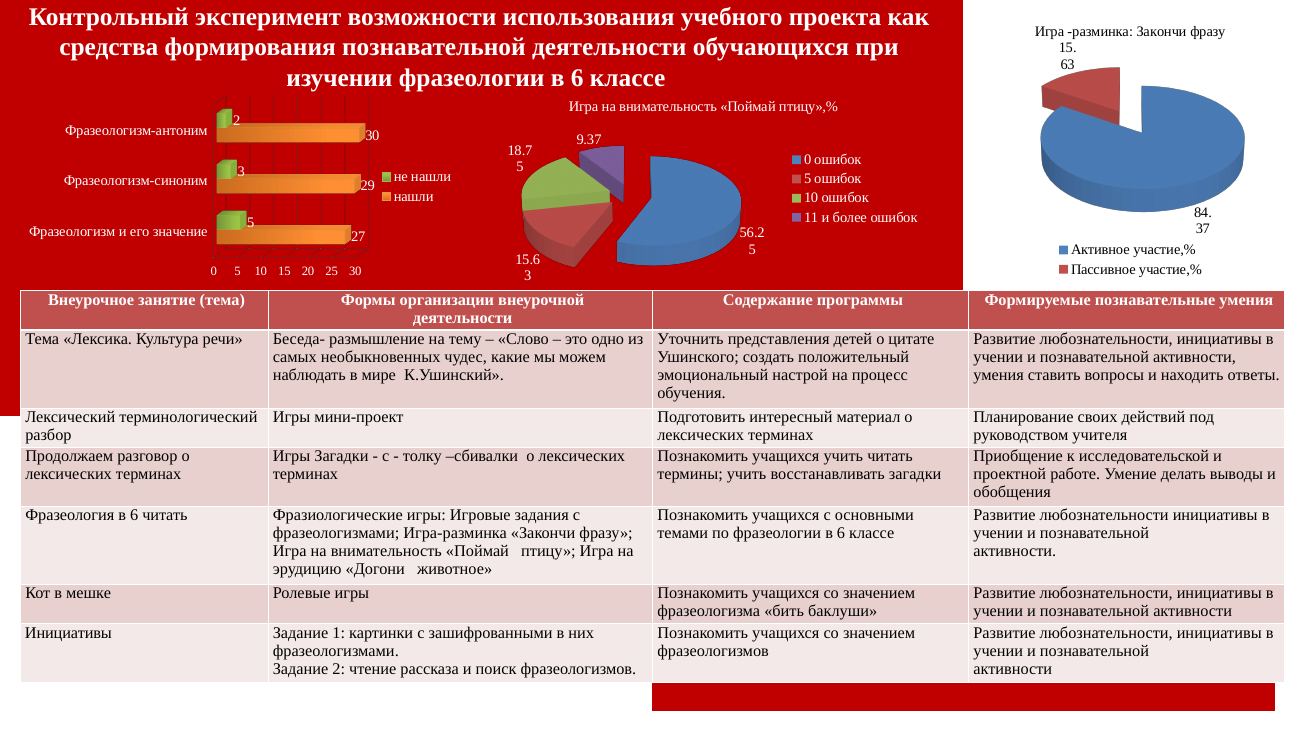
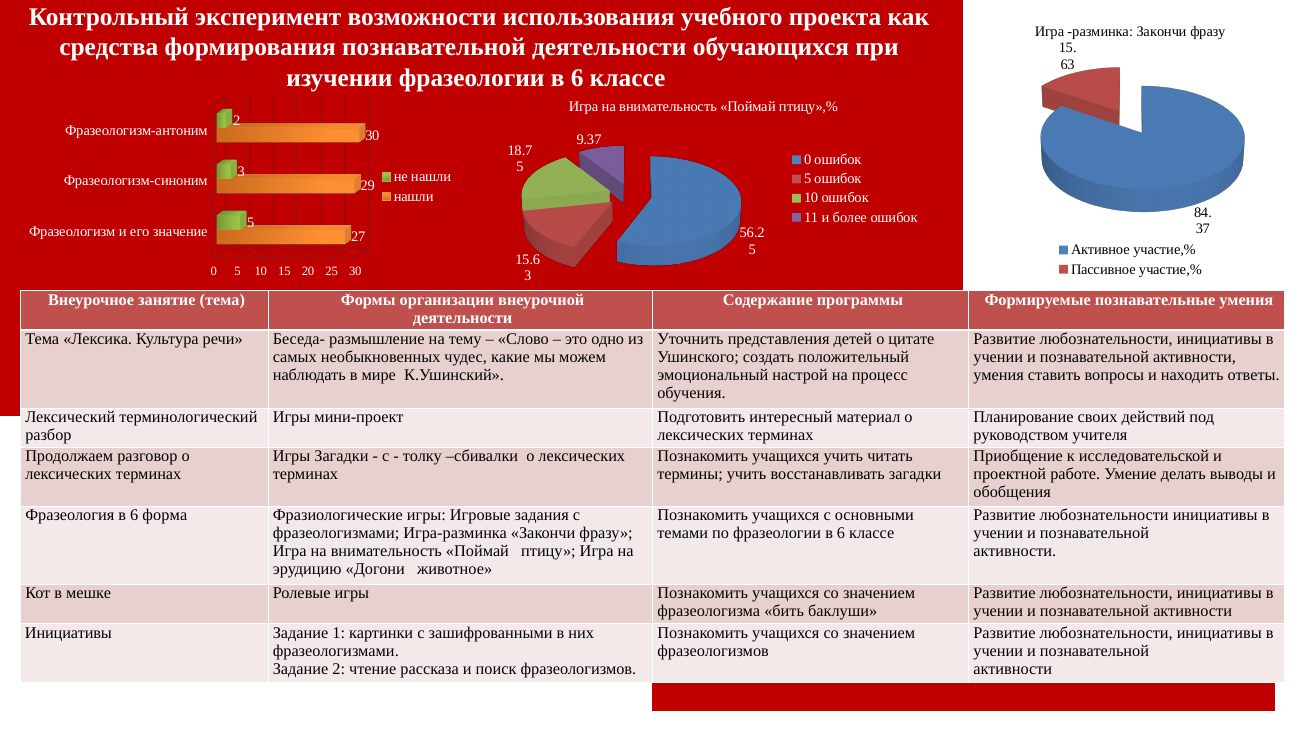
6 читать: читать -> форма
